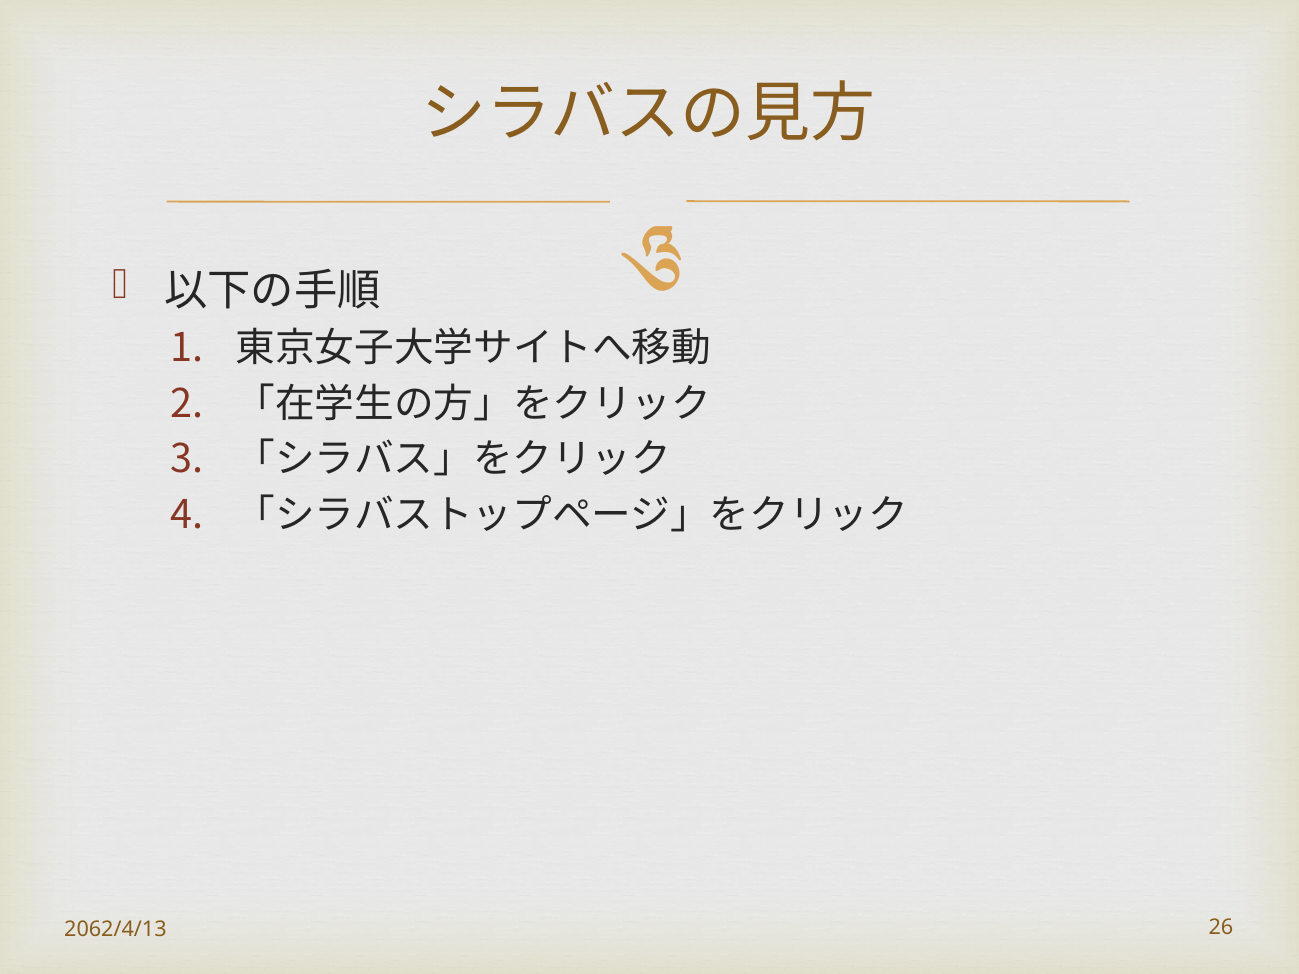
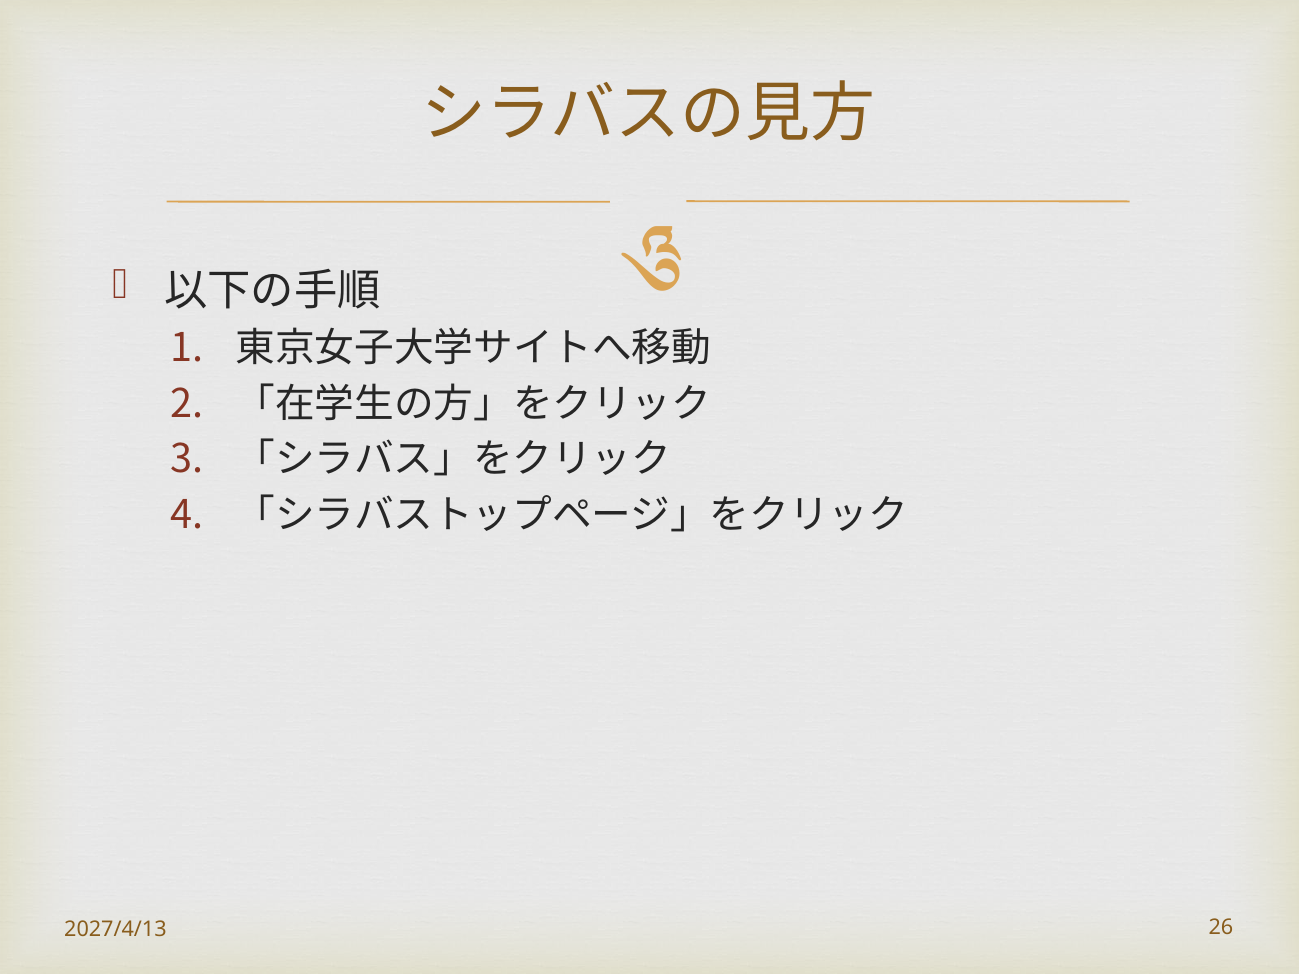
2062/4/13: 2062/4/13 -> 2027/4/13
